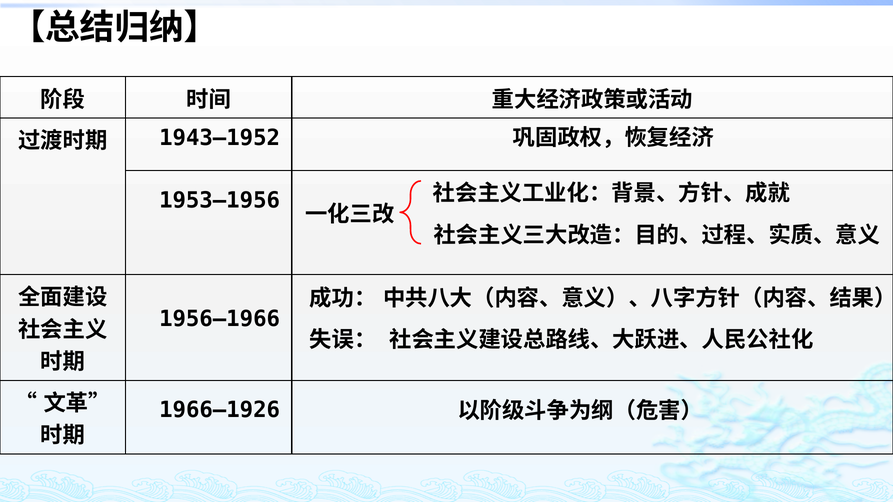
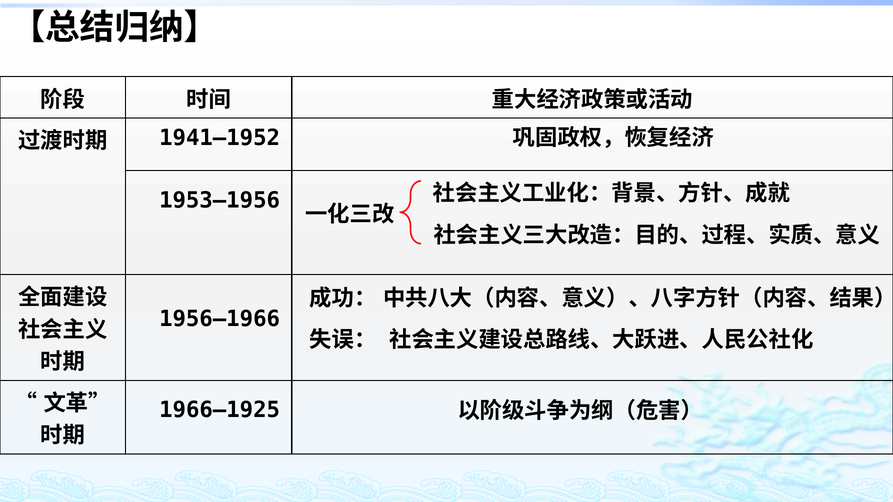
1943—1952: 1943—1952 -> 1941—1952
1966—1926: 1966—1926 -> 1966—1925
